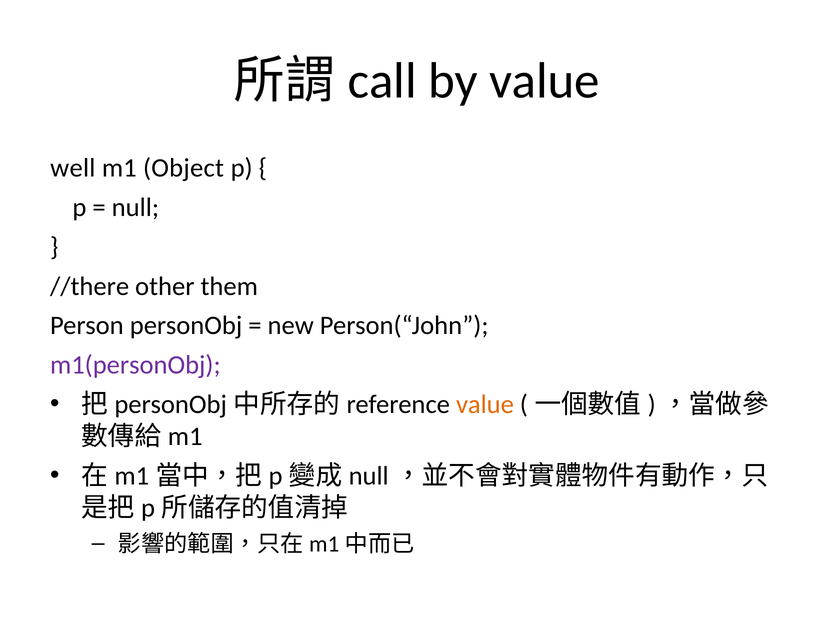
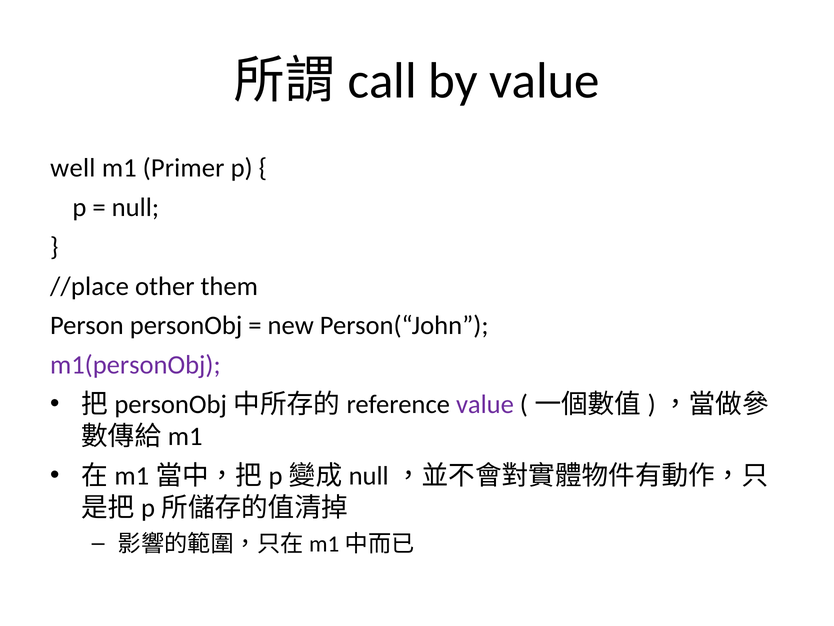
Object: Object -> Primer
//there: //there -> //place
value at (485, 404) colour: orange -> purple
